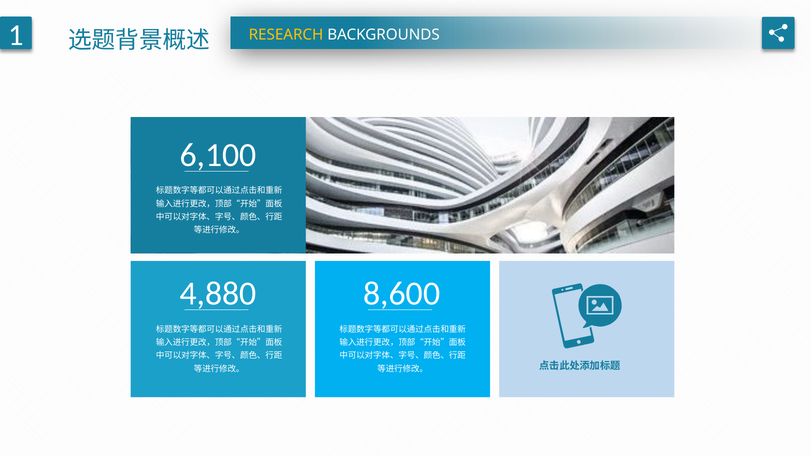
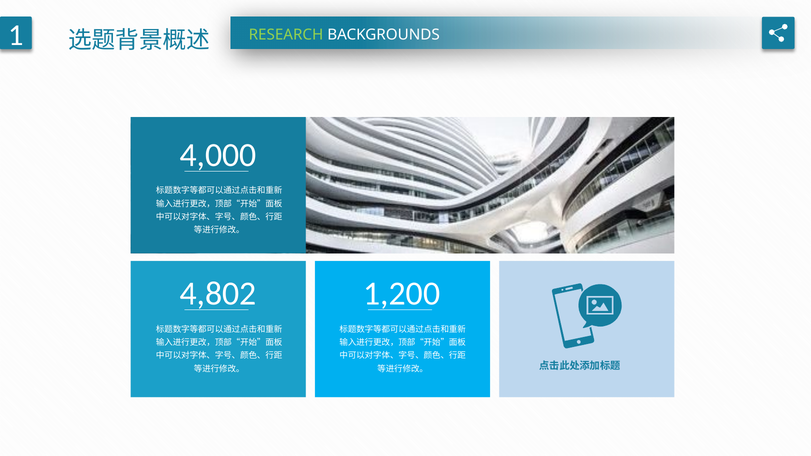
RESEARCH colour: yellow -> light green
6,100: 6,100 -> 4,000
4,880: 4,880 -> 4,802
8,600: 8,600 -> 1,200
